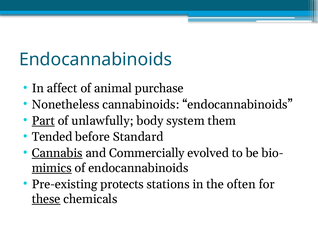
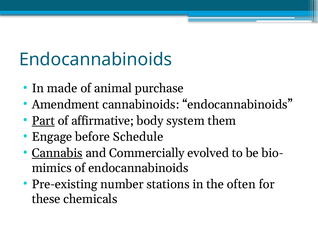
affect: affect -> made
Nonetheless: Nonetheless -> Amendment
unlawfully: unlawfully -> affirmative
Tended: Tended -> Engage
Standard: Standard -> Schedule
mimics underline: present -> none
protects: protects -> number
these underline: present -> none
